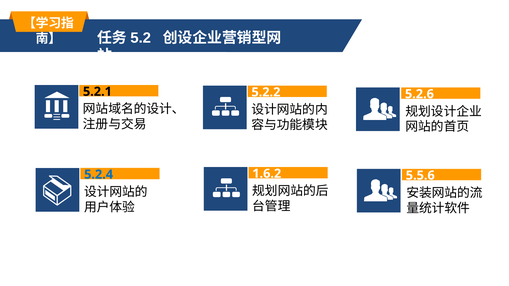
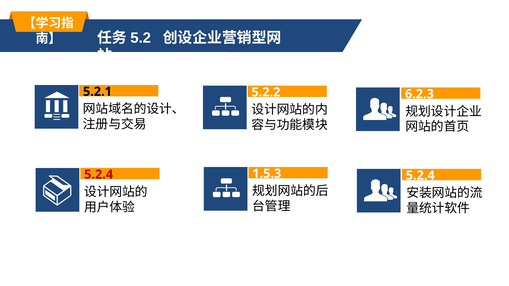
5.2.6: 5.2.6 -> 6.2.3
1.6.2: 1.6.2 -> 1.5.3
5.2.4 at (99, 175) colour: blue -> red
5.5.6 at (420, 176): 5.5.6 -> 5.2.4
